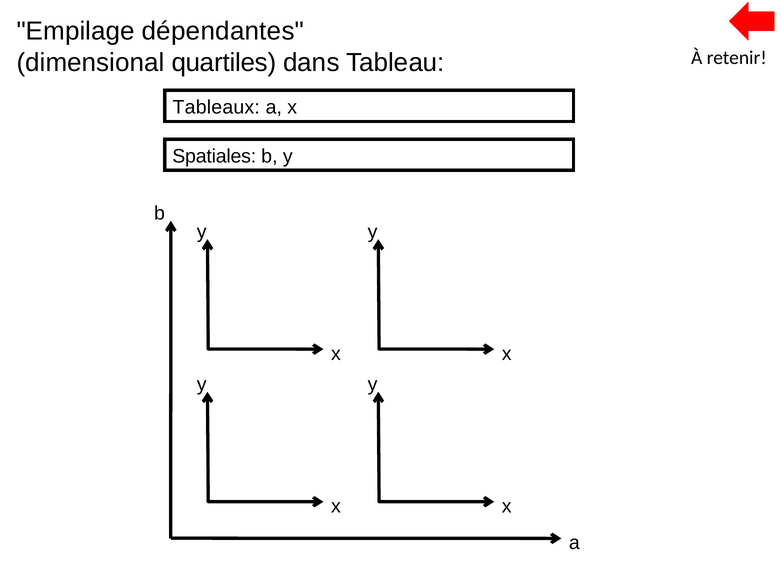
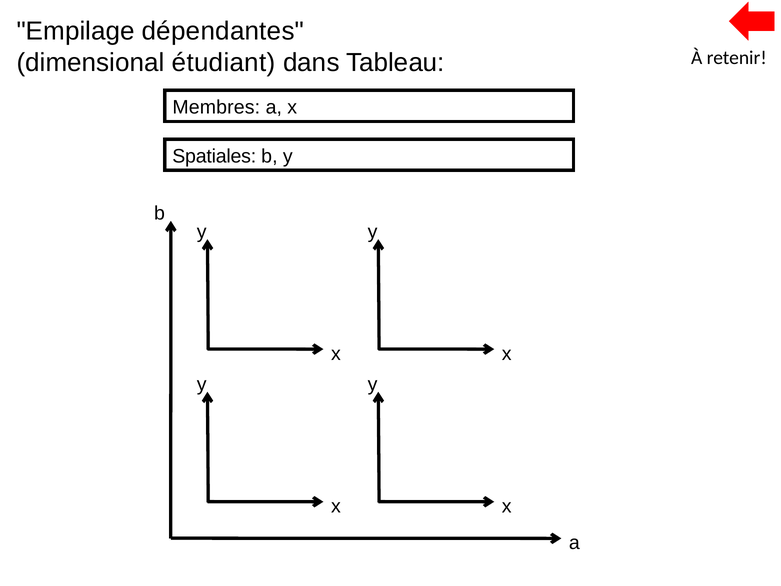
quartiles: quartiles -> étudiant
Tableaux: Tableaux -> Membres
